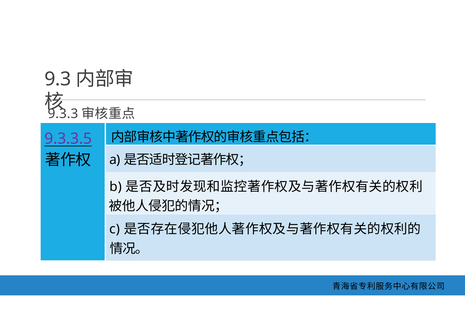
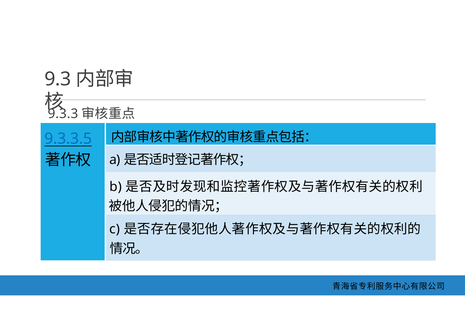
9.3.3.5 colour: purple -> blue
